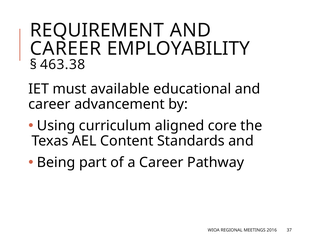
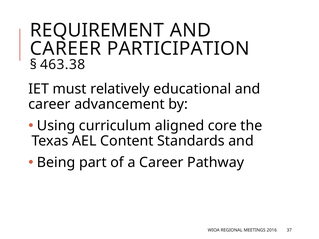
EMPLOYABILITY: EMPLOYABILITY -> PARTICIPATION
available: available -> relatively
